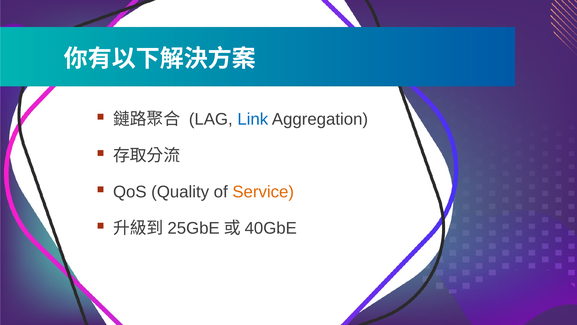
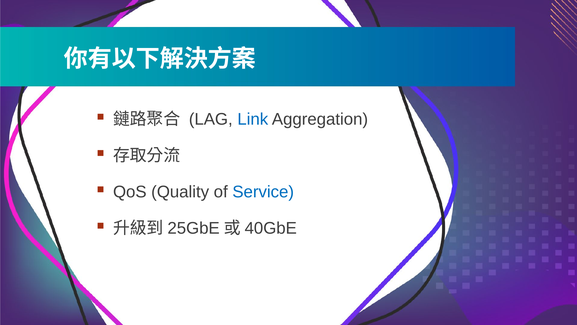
Service colour: orange -> blue
